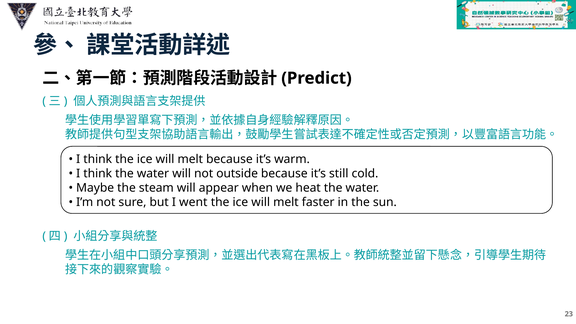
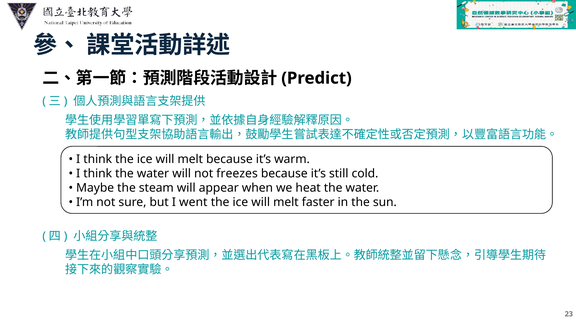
outside: outside -> freezes
